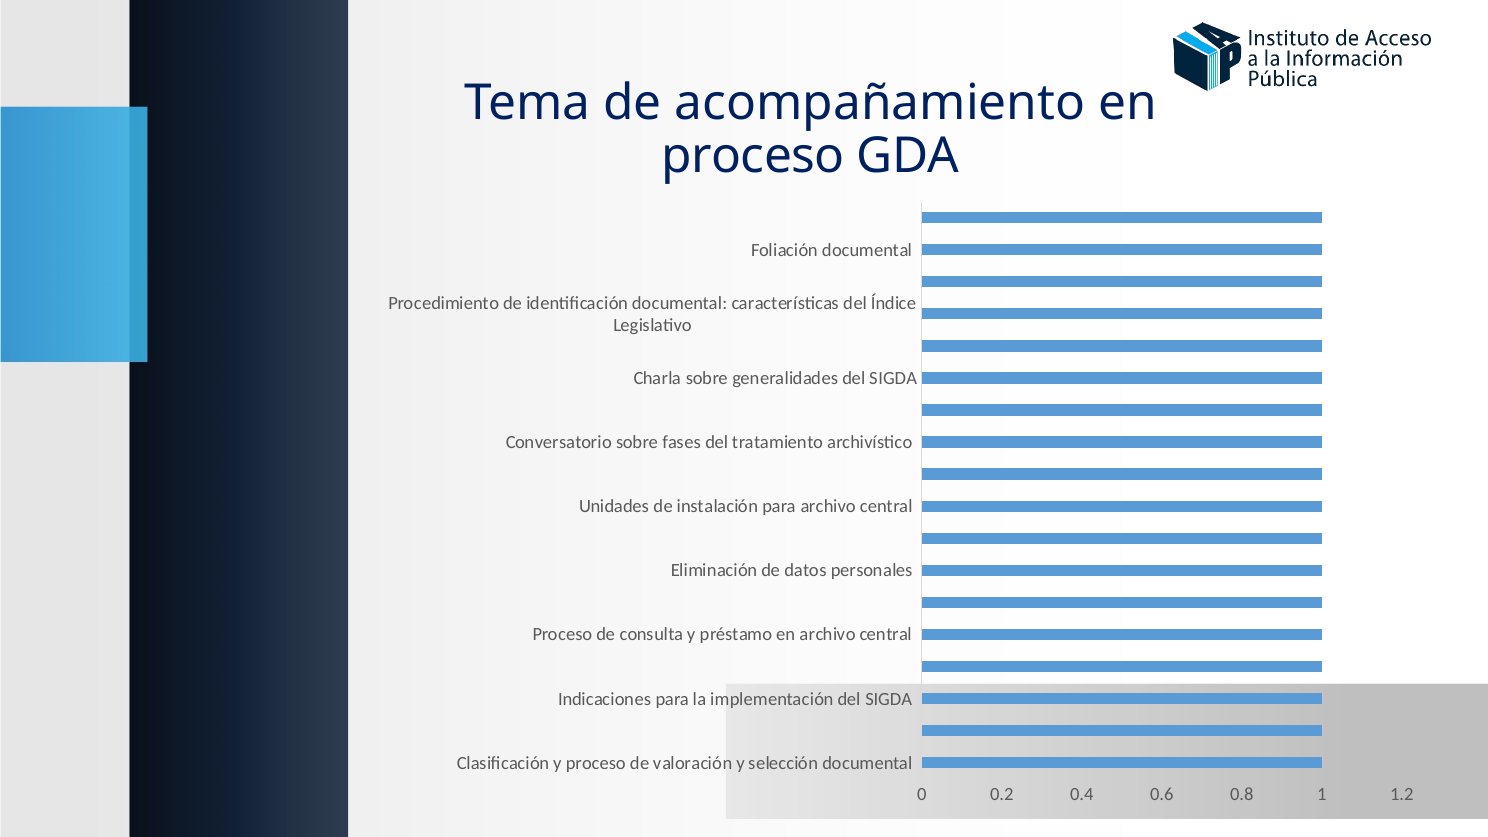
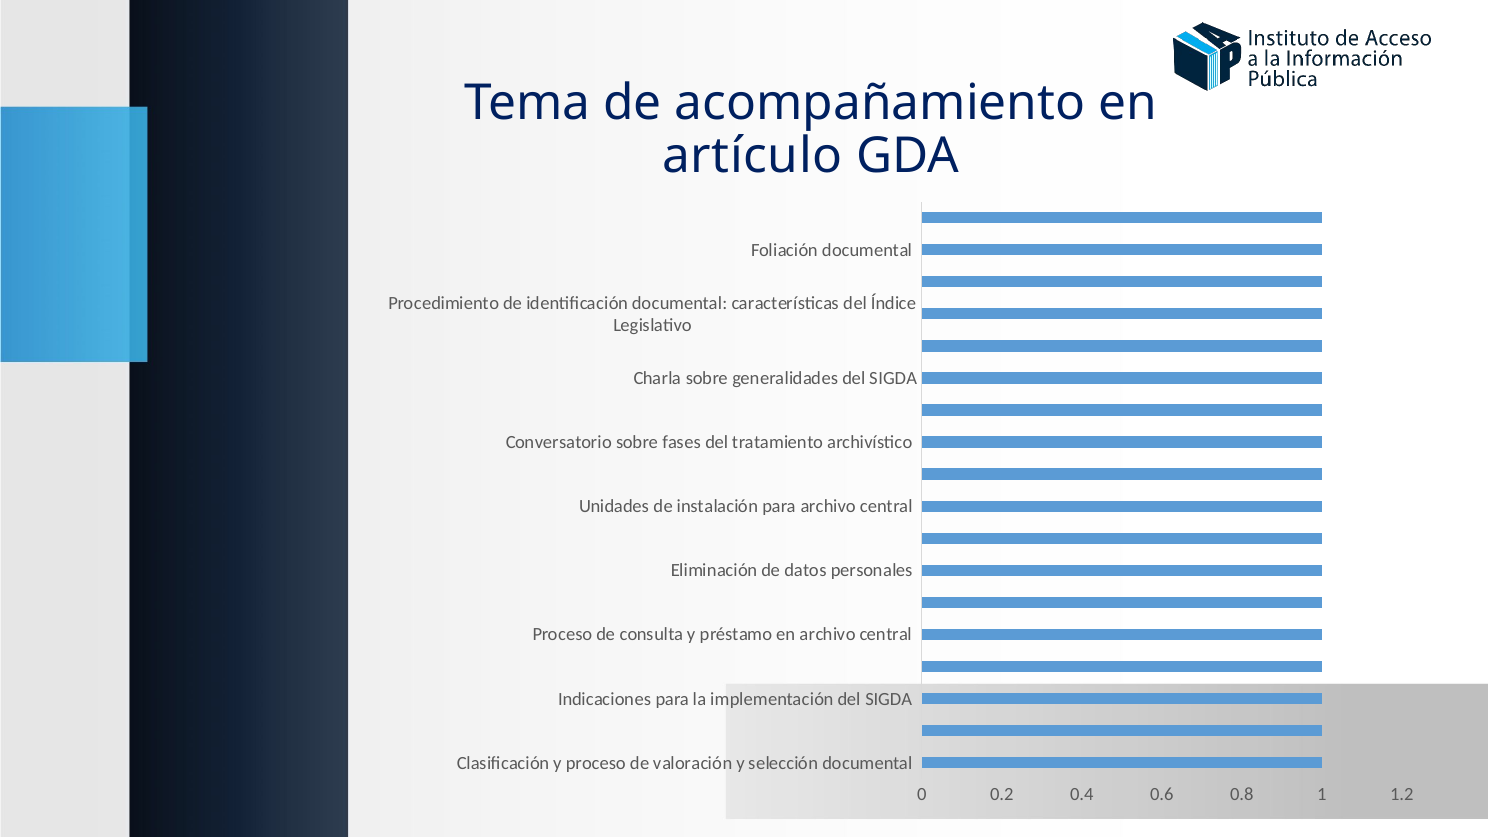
proceso at (753, 157): proceso -> artículo
